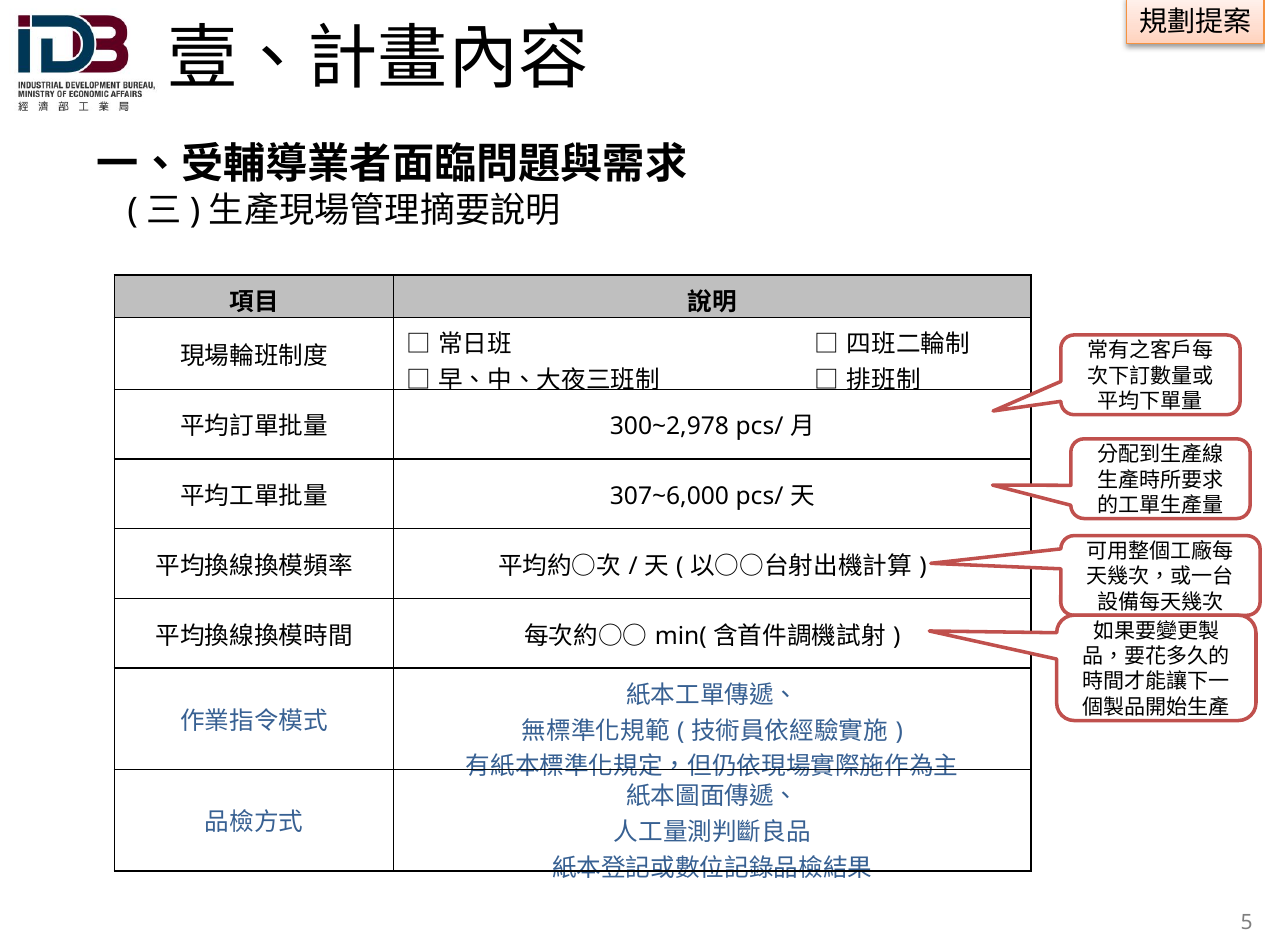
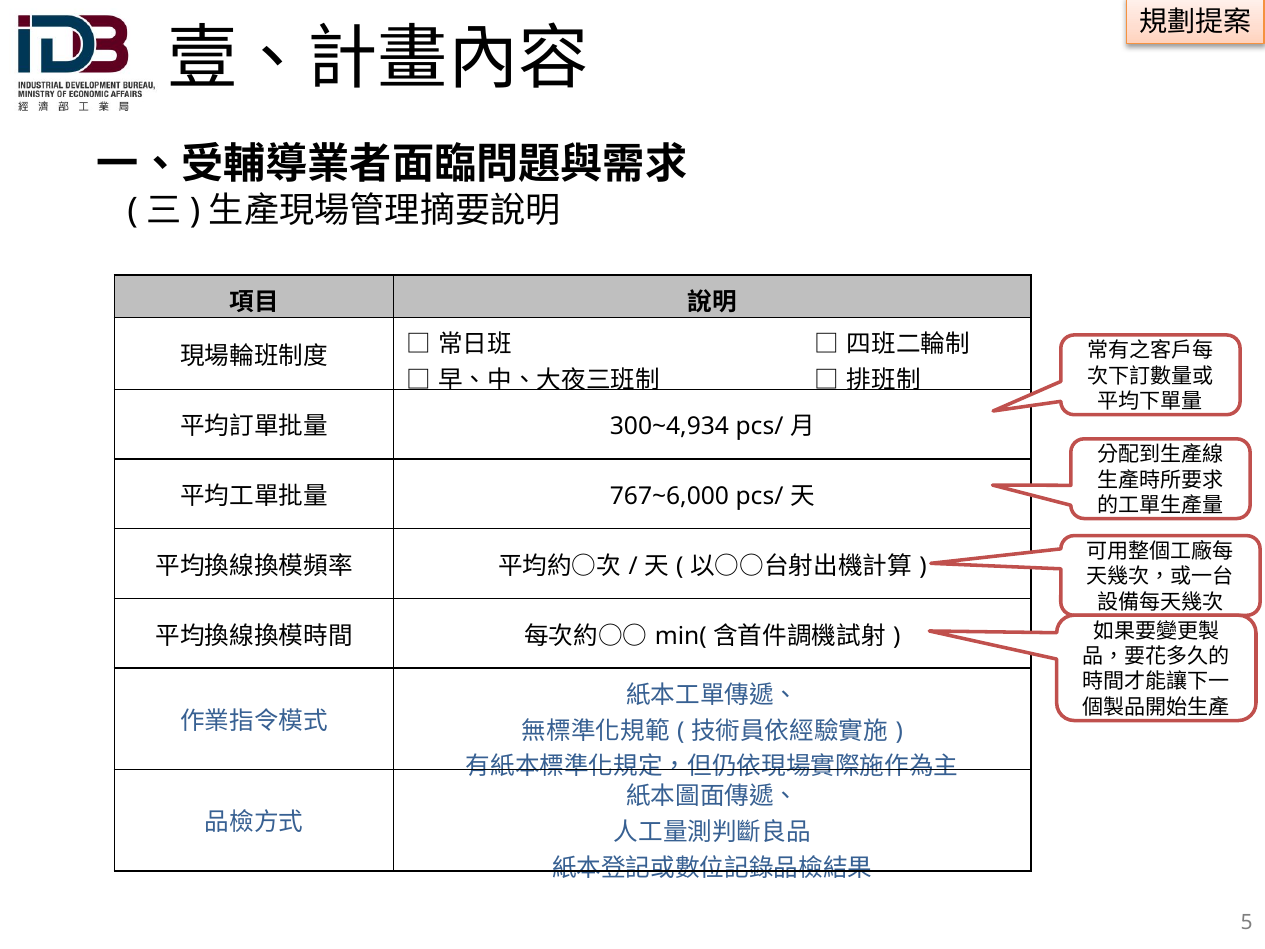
300~2,978: 300~2,978 -> 300~4,934
307~6,000: 307~6,000 -> 767~6,000
